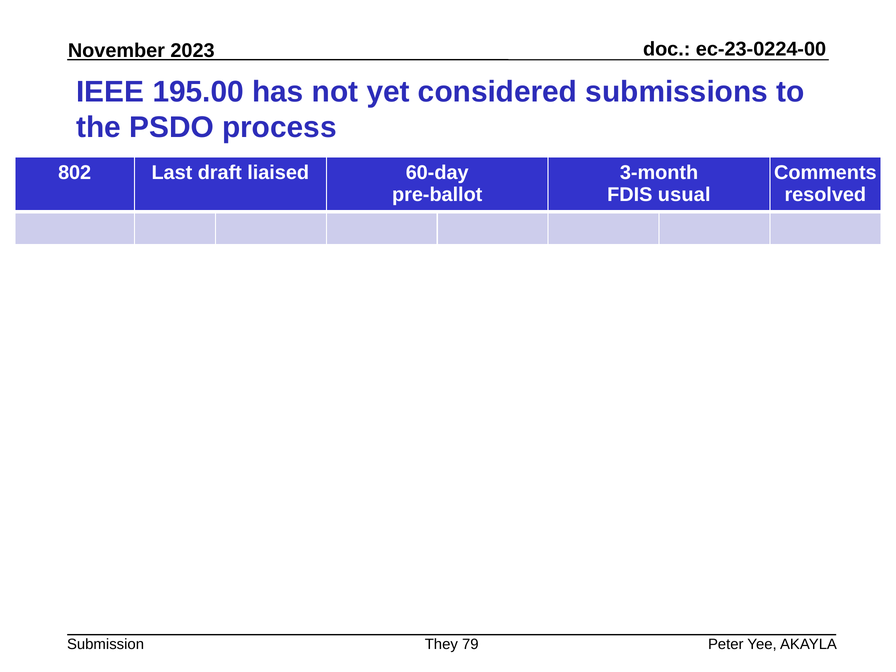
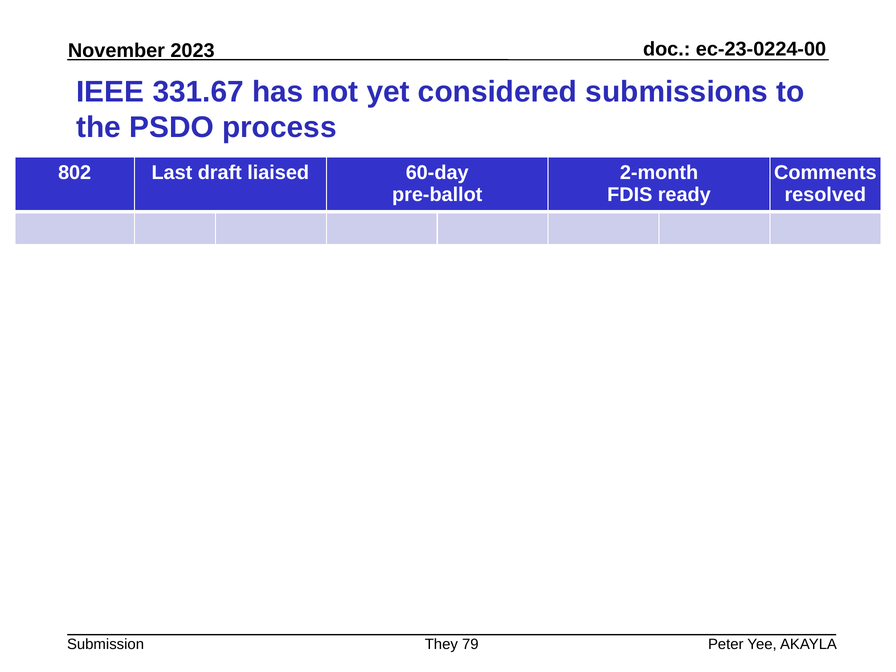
195.00: 195.00 -> 331.67
3-month: 3-month -> 2-month
usual: usual -> ready
